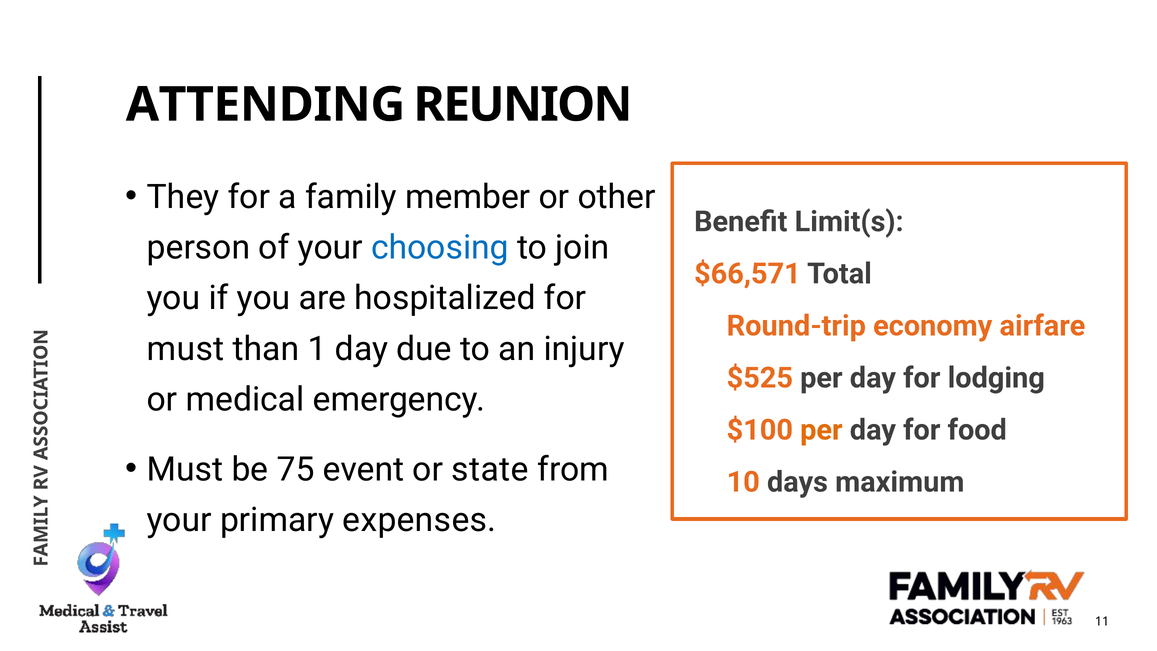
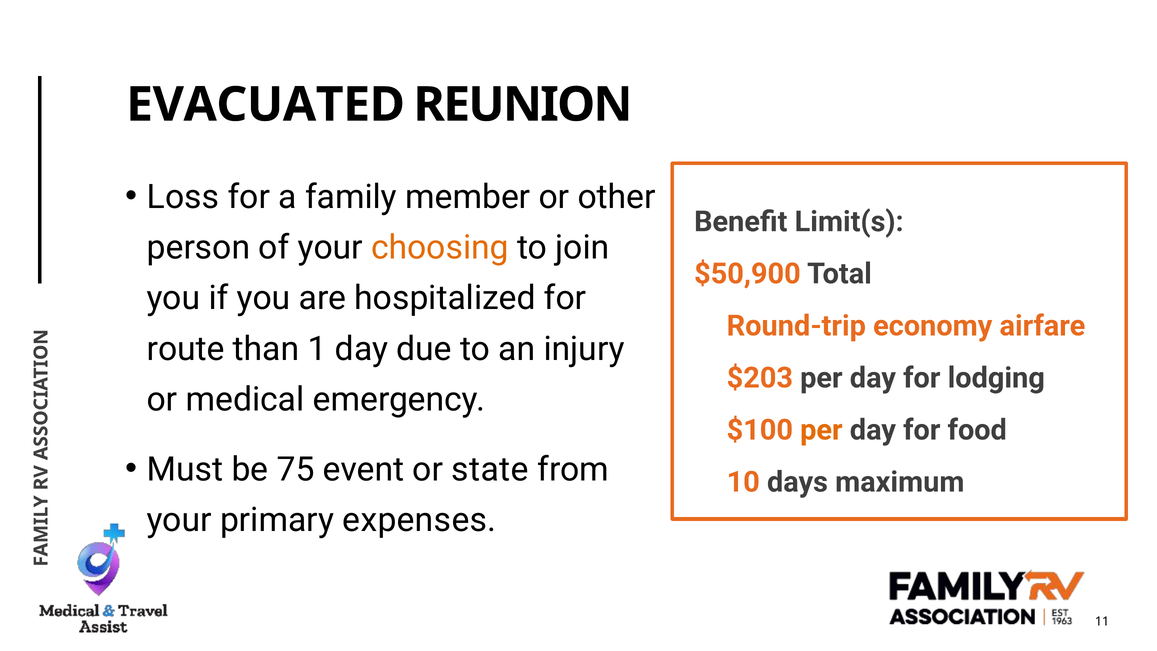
ATTENDING: ATTENDING -> EVACUATED
They: They -> Loss
choosing colour: blue -> orange
$66,571: $66,571 -> $50,900
must at (186, 349): must -> route
$525: $525 -> $203
